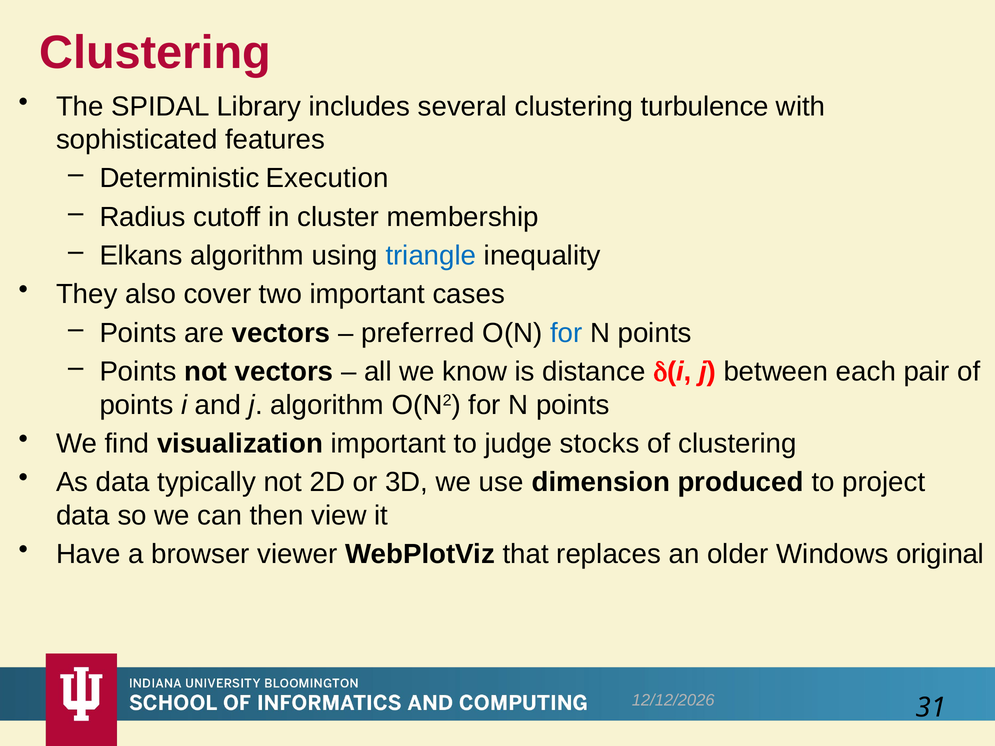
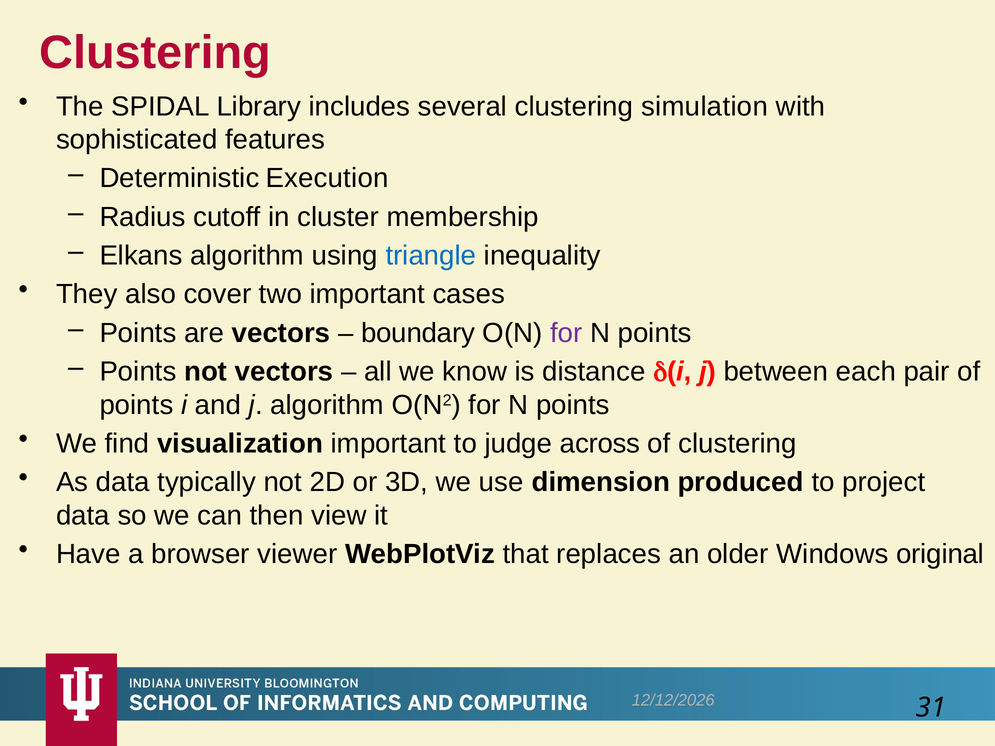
turbulence: turbulence -> simulation
preferred: preferred -> boundary
for at (566, 333) colour: blue -> purple
stocks: stocks -> across
